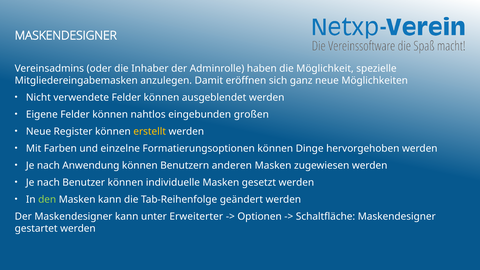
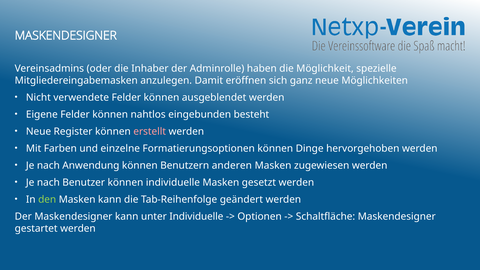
großen: großen -> besteht
erstellt colour: yellow -> pink
unter Erweiterter: Erweiterter -> Individuelle
